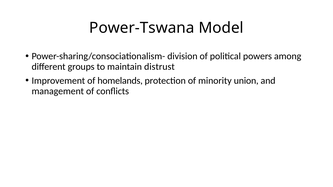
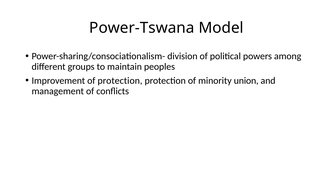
distrust: distrust -> peoples
of homelands: homelands -> protection
